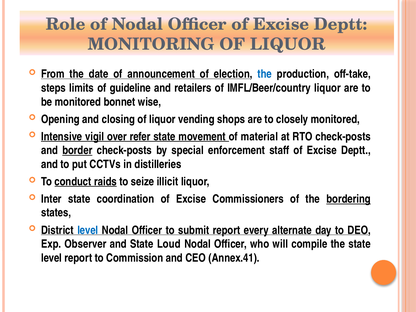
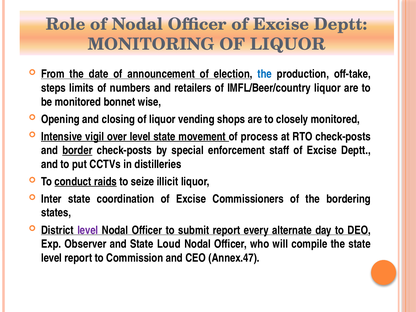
guideline: guideline -> numbers
over refer: refer -> level
material: material -> process
bordering underline: present -> none
level at (88, 230) colour: blue -> purple
Annex.41: Annex.41 -> Annex.47
